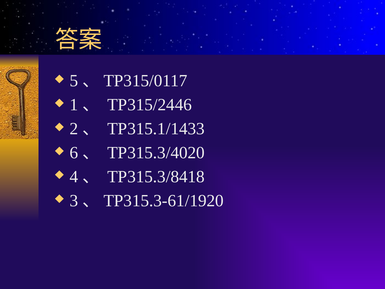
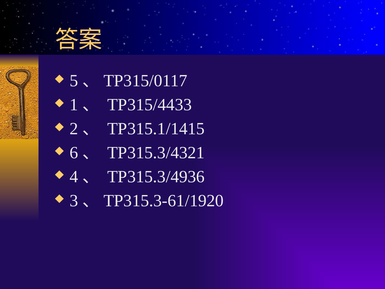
TP315/2446: TP315/2446 -> TP315/4433
TP315.1/1433: TP315.1/1433 -> TP315.1/1415
TP315.3/4020: TP315.3/4020 -> TP315.3/4321
TP315.3/8418: TP315.3/8418 -> TP315.3/4936
